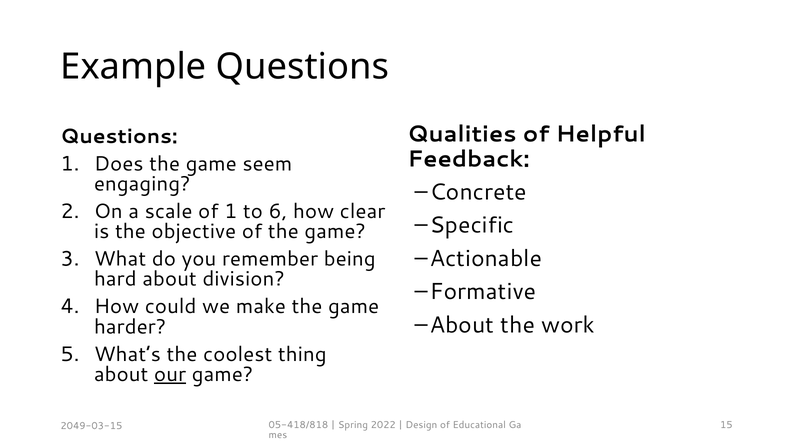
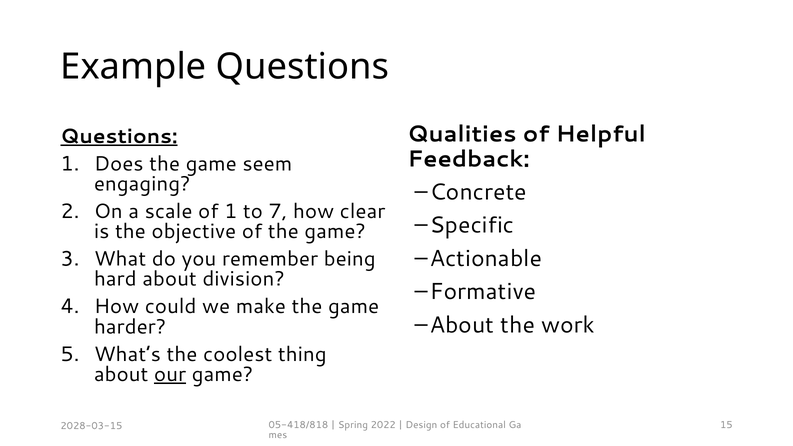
Questions at (119, 136) underline: none -> present
6: 6 -> 7
2049-03-15: 2049-03-15 -> 2028-03-15
